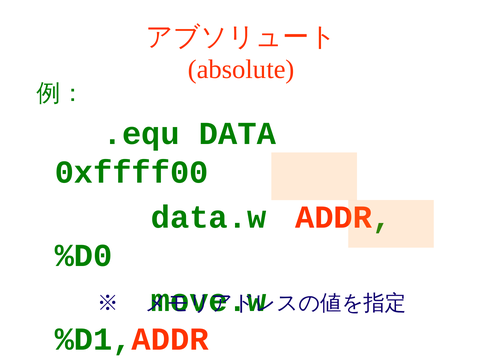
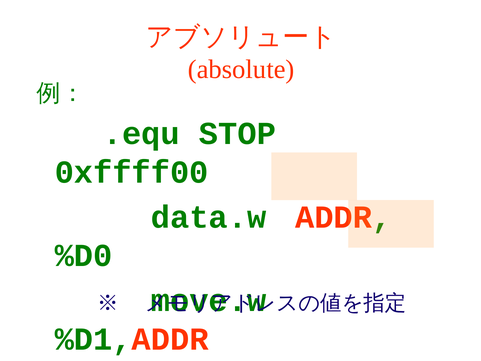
DATA: DATA -> STOP
